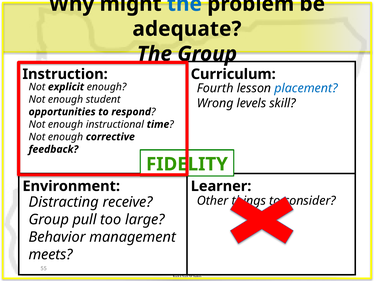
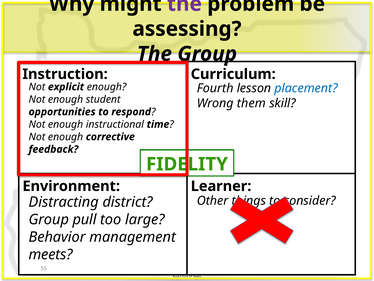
the at (184, 4) colour: blue -> purple
adequate: adequate -> assessing
levels: levels -> them
receive: receive -> district
